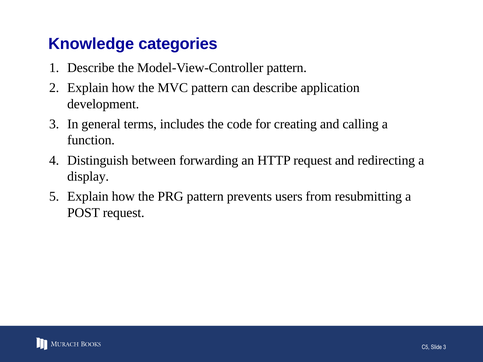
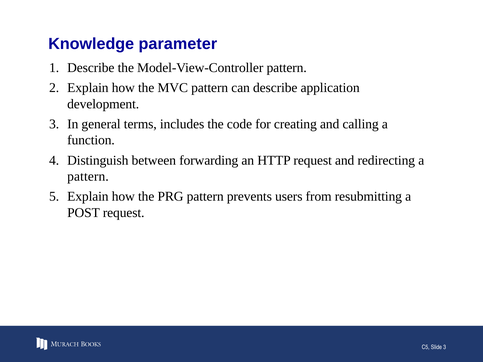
categories: categories -> parameter
display at (88, 176): display -> pattern
